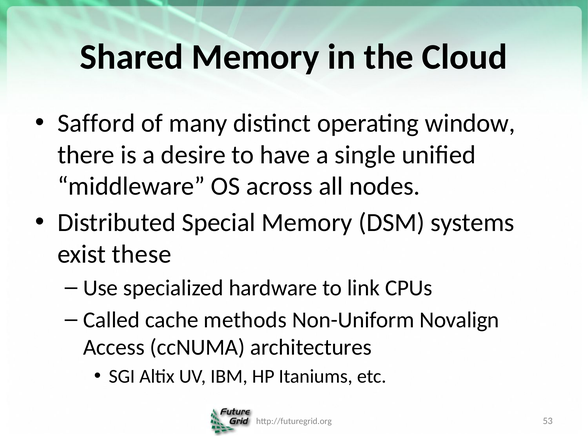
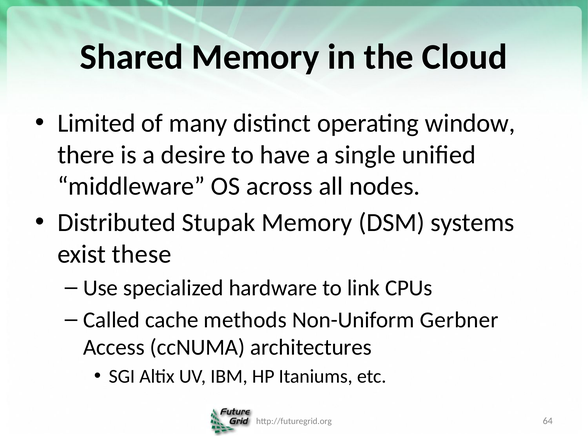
Safford: Safford -> Limited
Special: Special -> Stupak
Novalign: Novalign -> Gerbner
53: 53 -> 64
